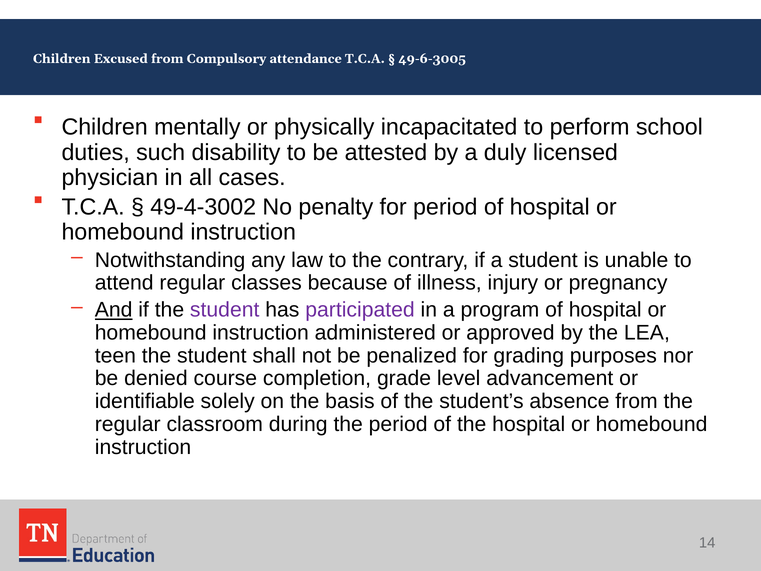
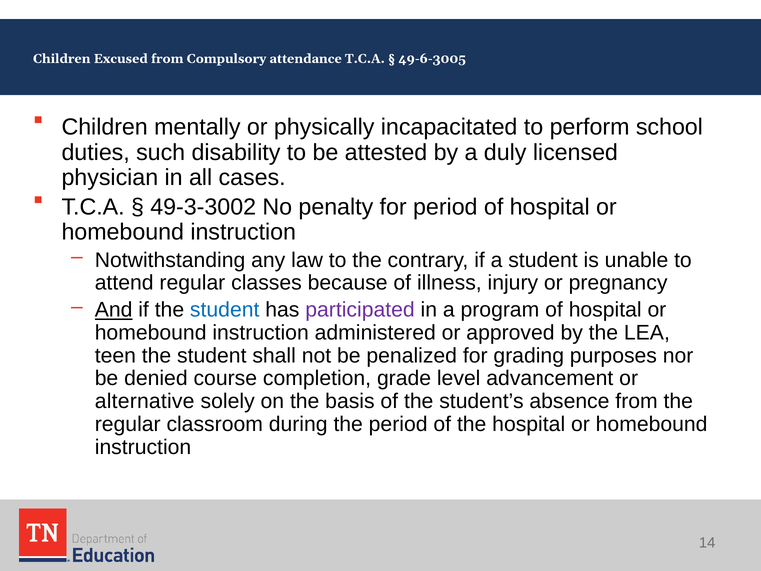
49-4-3002: 49-4-3002 -> 49-3-3002
student at (225, 310) colour: purple -> blue
identifiable: identifiable -> alternative
